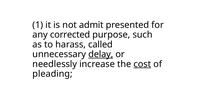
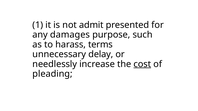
corrected: corrected -> damages
called: called -> terms
delay underline: present -> none
